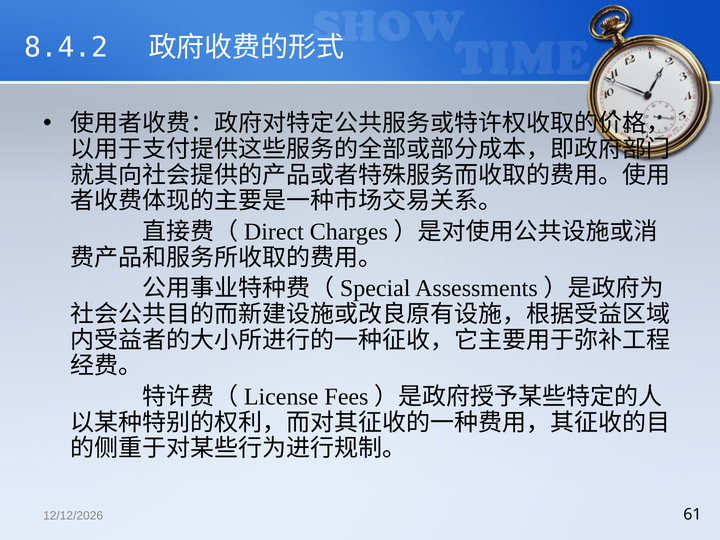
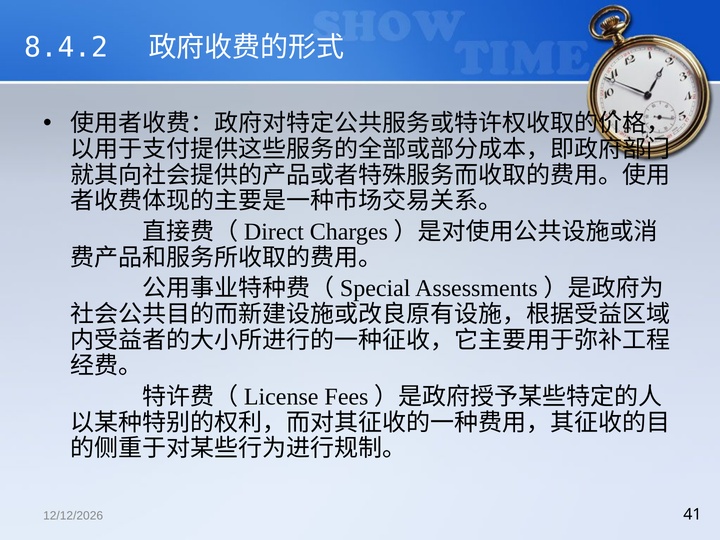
61: 61 -> 41
